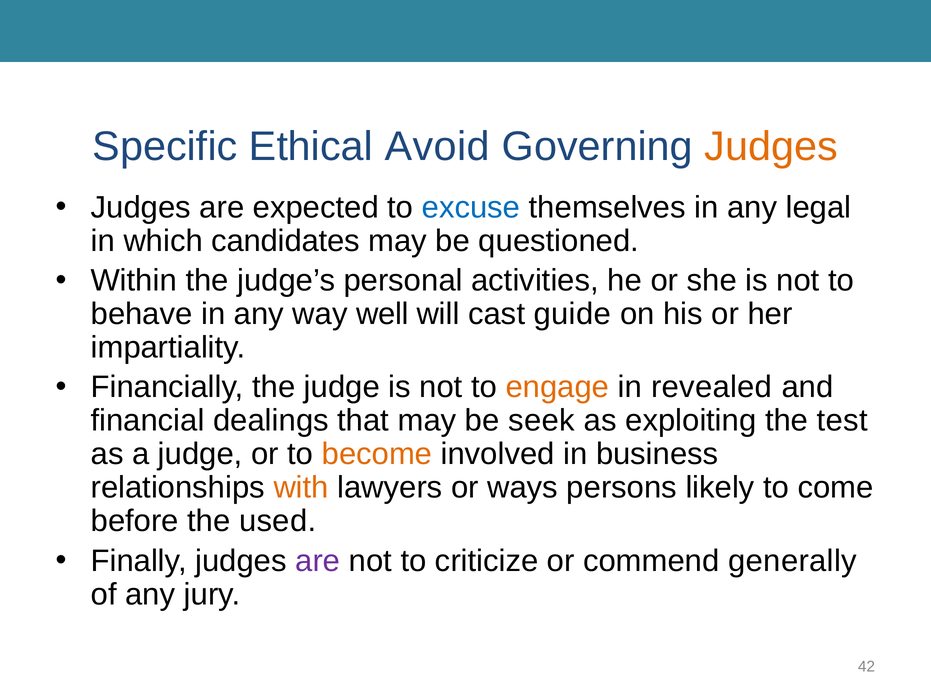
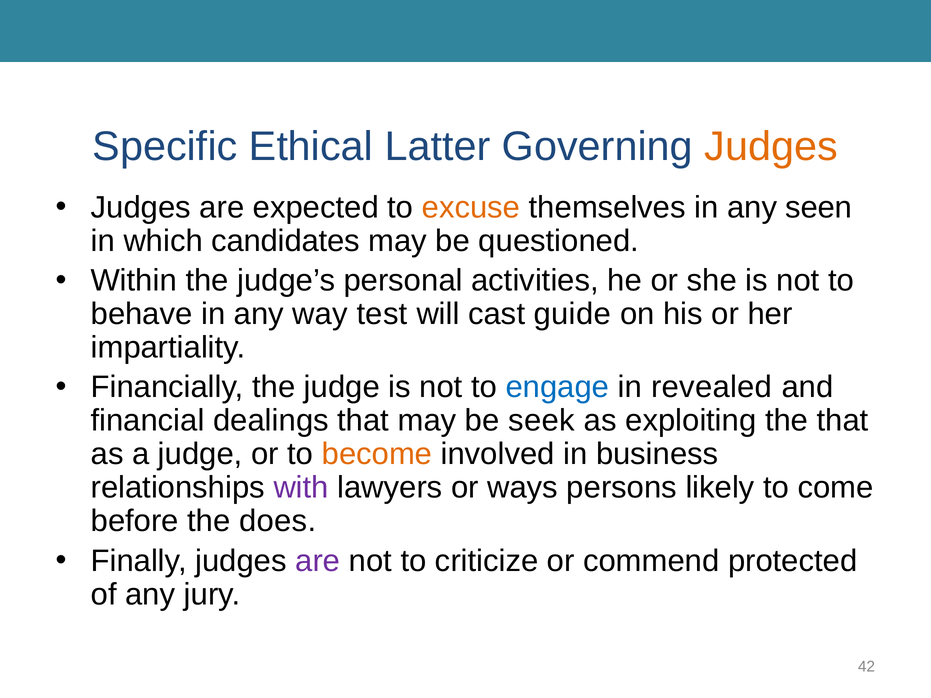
Avoid: Avoid -> Latter
excuse colour: blue -> orange
legal: legal -> seen
well: well -> test
engage colour: orange -> blue
the test: test -> that
with colour: orange -> purple
used: used -> does
generally: generally -> protected
